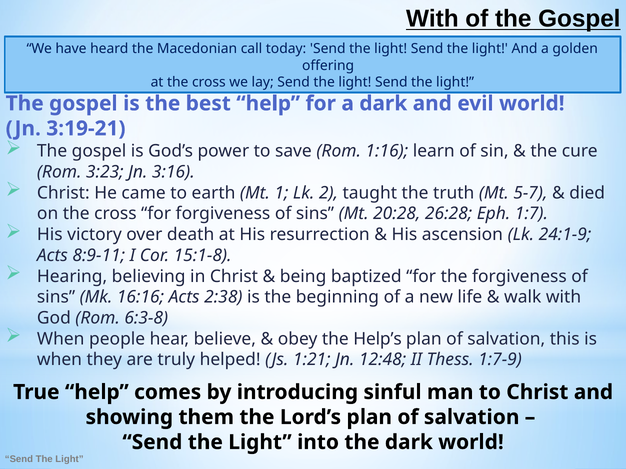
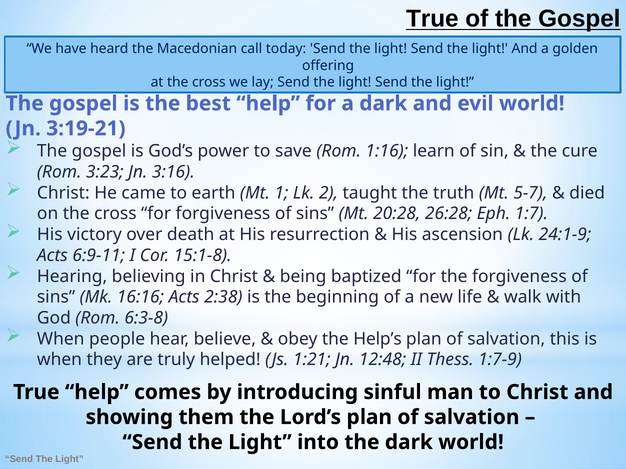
With at (432, 19): With -> True
8:9-11: 8:9-11 -> 6:9-11
